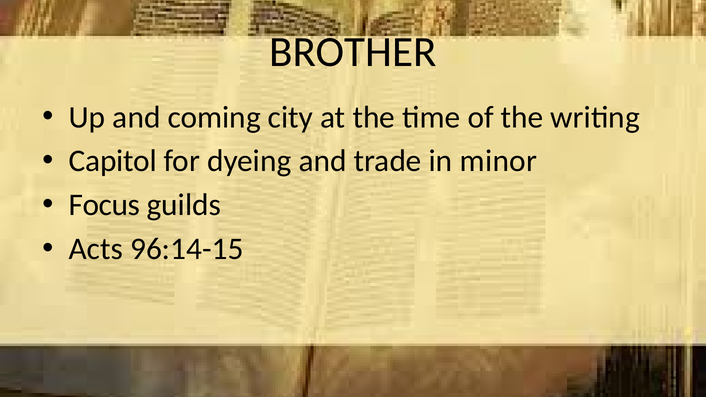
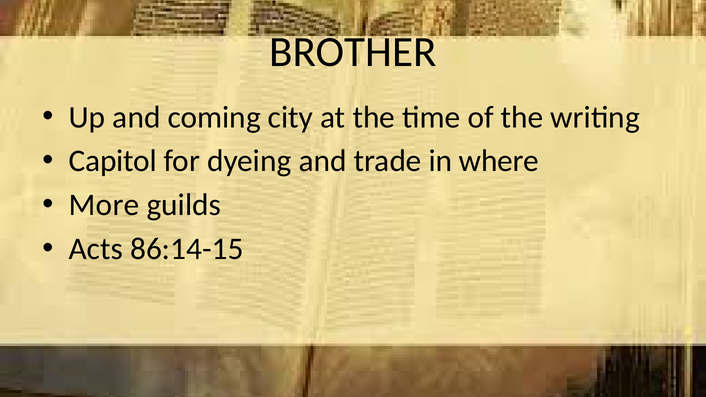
minor: minor -> where
Focus: Focus -> More
96:14-15: 96:14-15 -> 86:14-15
